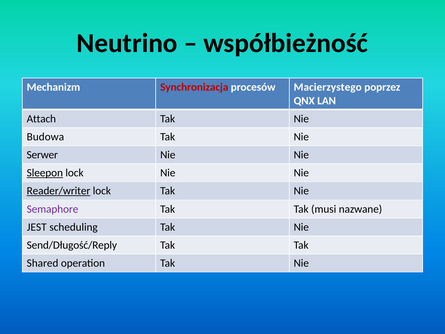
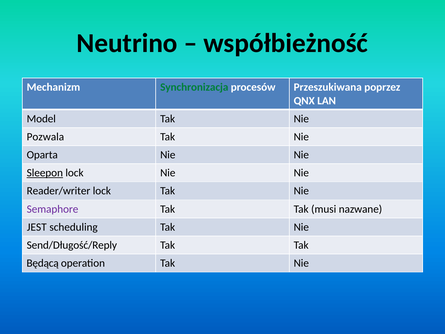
Synchronizacja colour: red -> green
Macierzystego: Macierzystego -> Przeszukiwana
Attach: Attach -> Model
Budowa: Budowa -> Pozwala
Serwer: Serwer -> Oparta
Reader/writer underline: present -> none
Shared: Shared -> Będącą
